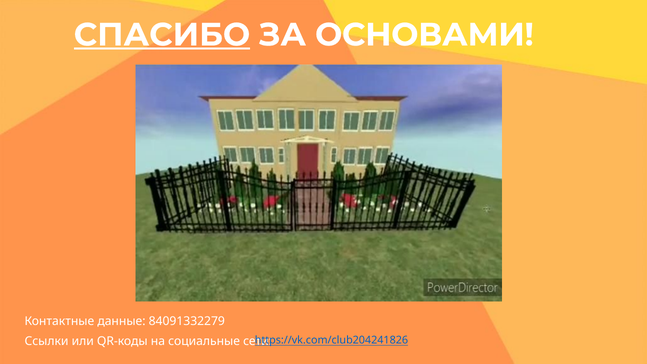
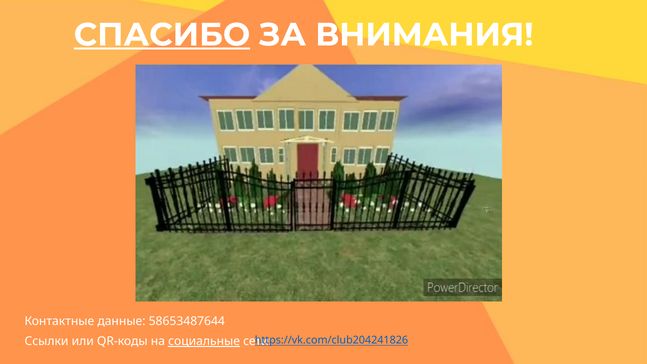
ОСНОВАМИ: ОСНОВАМИ -> ВНИМАНИЯ
84091332279: 84091332279 -> 58653487644
социальные underline: none -> present
